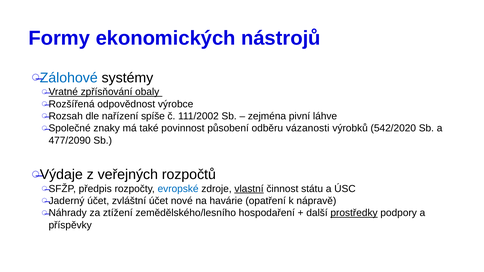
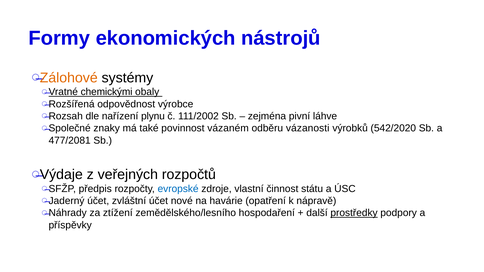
Zálohové colour: blue -> orange
zpřísňování: zpřísňování -> chemickými
spíše: spíše -> plynu
působení: působení -> vázaném
477/2090: 477/2090 -> 477/2081
vlastní underline: present -> none
